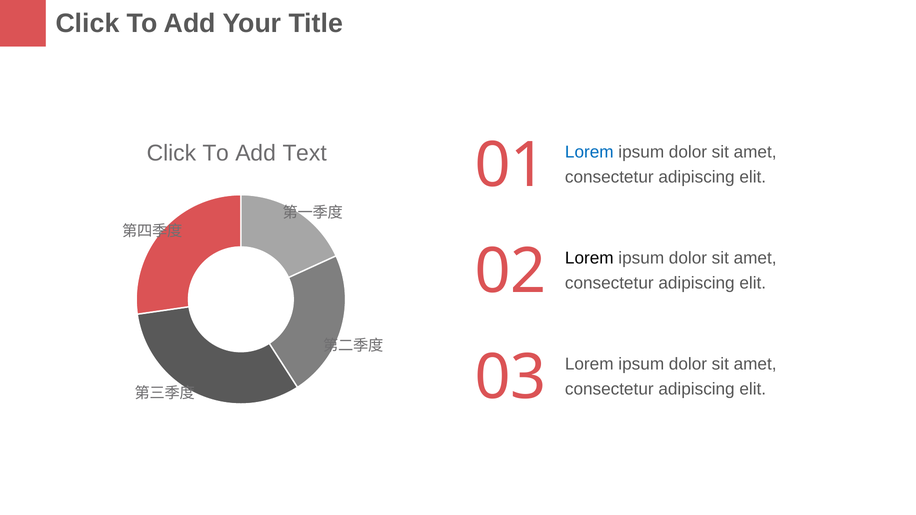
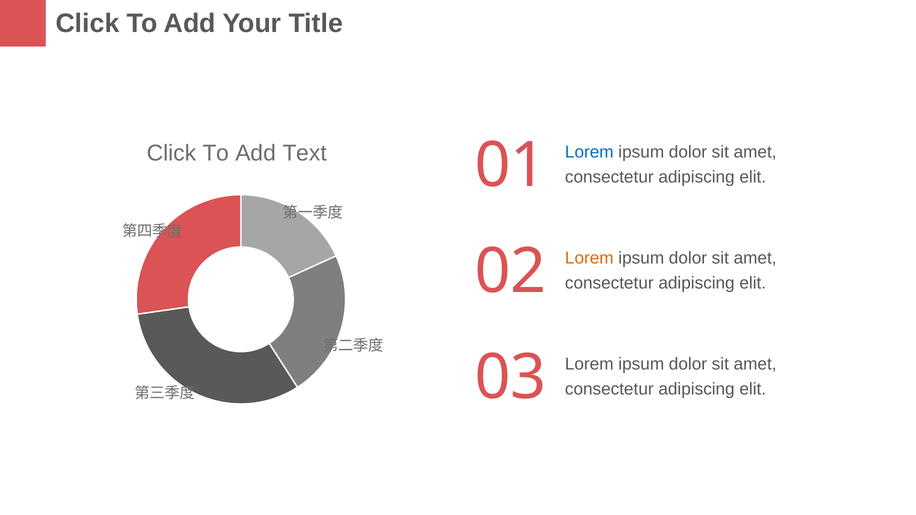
Lorem at (589, 258) colour: black -> orange
